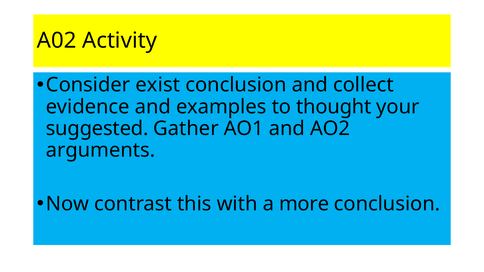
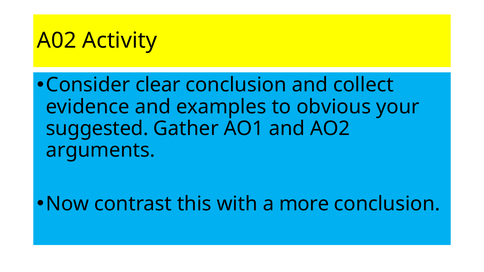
exist: exist -> clear
thought: thought -> obvious
